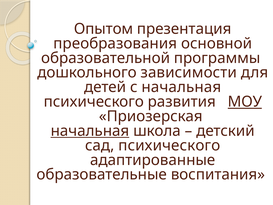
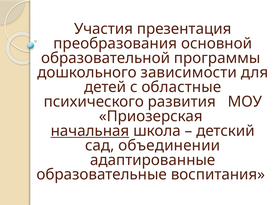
Опытом: Опытом -> Участия
с начальная: начальная -> областные
МОУ underline: present -> none
сад психического: психического -> объединении
